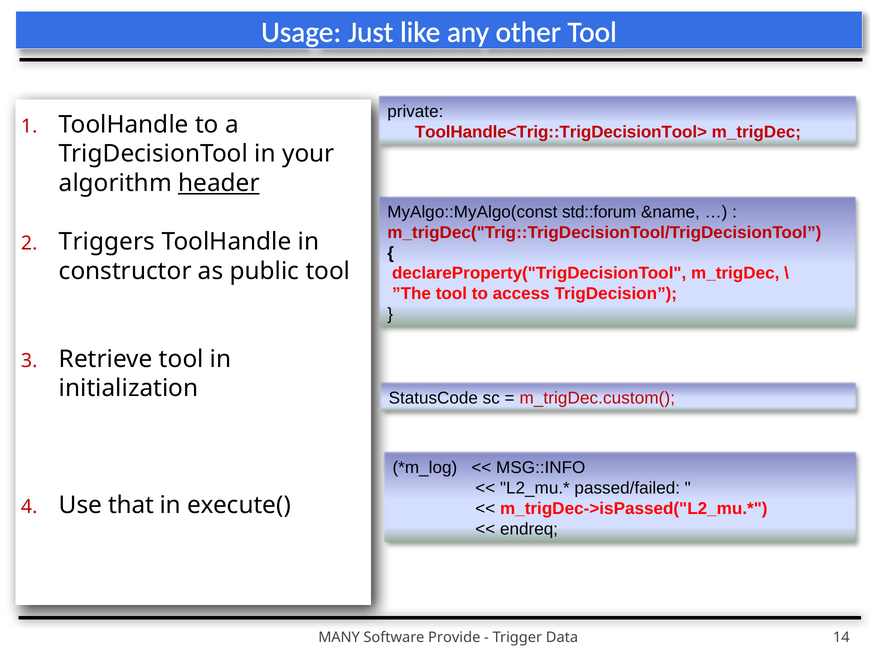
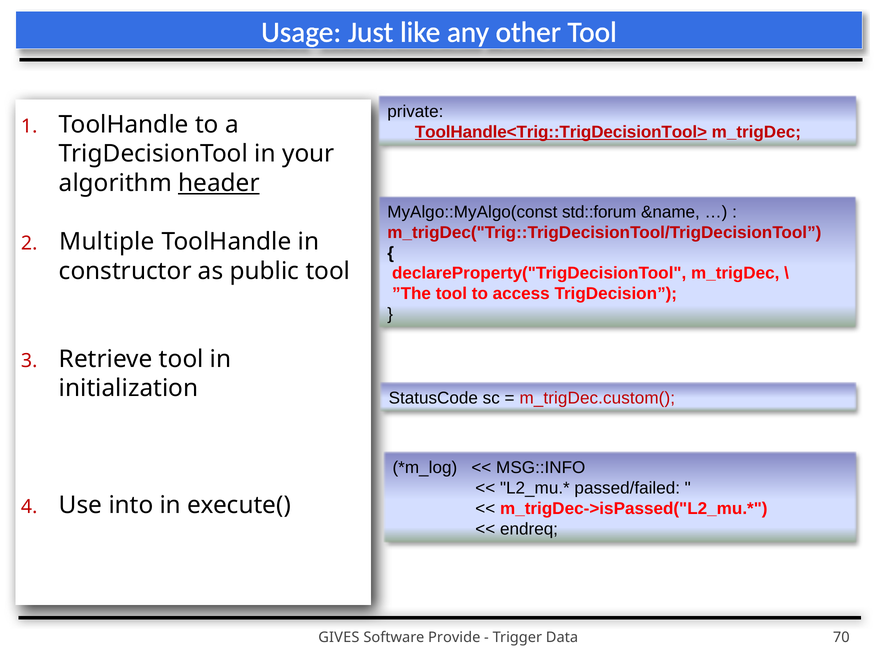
ToolHandle<Trig::TrigDecisionTool> underline: none -> present
Triggers: Triggers -> Multiple
that: that -> into
MANY: MANY -> GIVES
14: 14 -> 70
